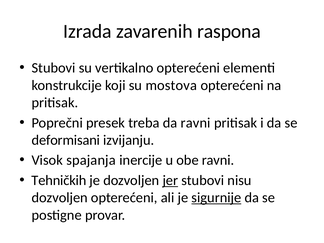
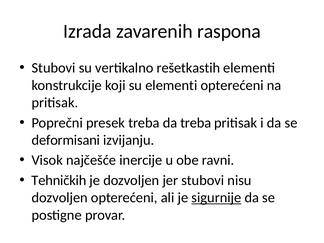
vertikalno opterećeni: opterećeni -> rešetkastih
su mostova: mostova -> elementi
da ravni: ravni -> treba
spajanja: spajanja -> najčešće
jer underline: present -> none
